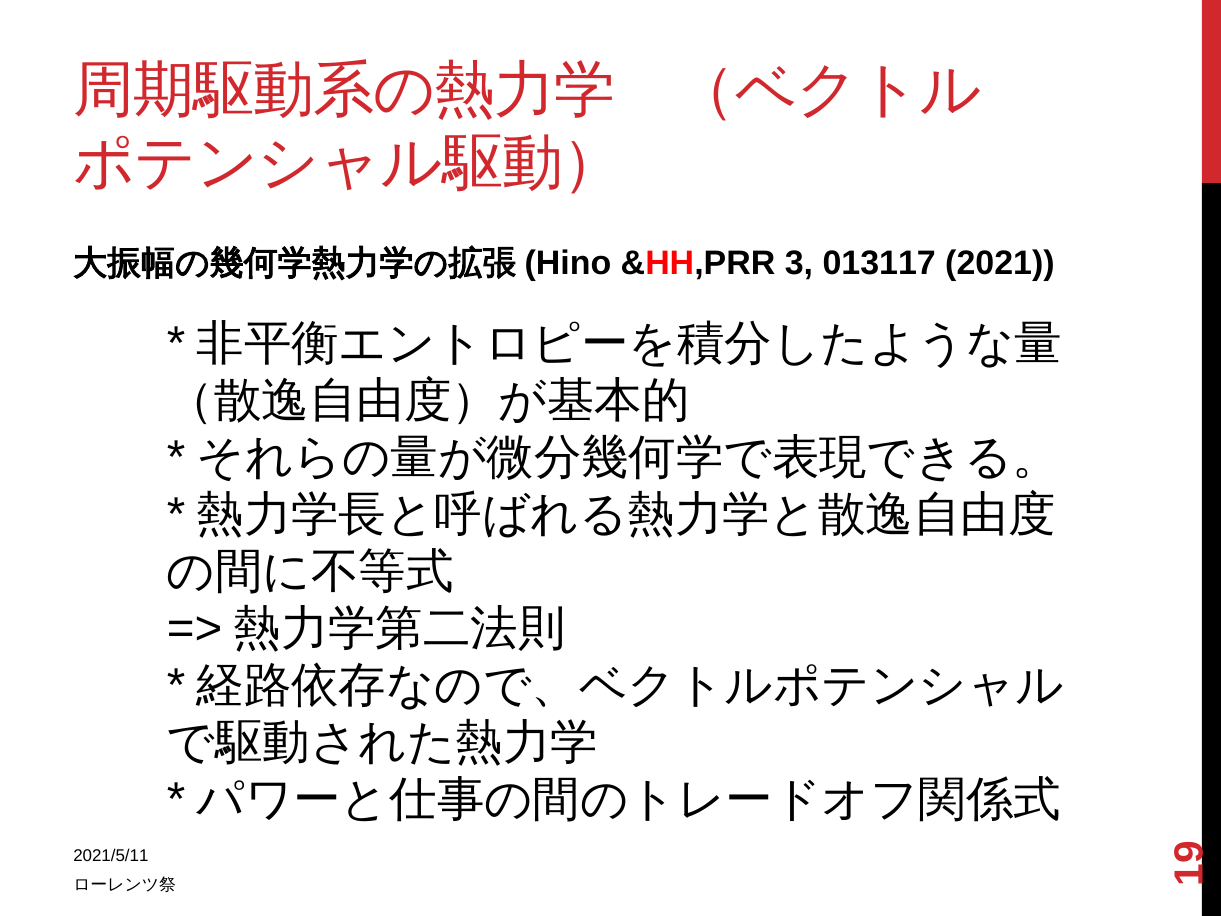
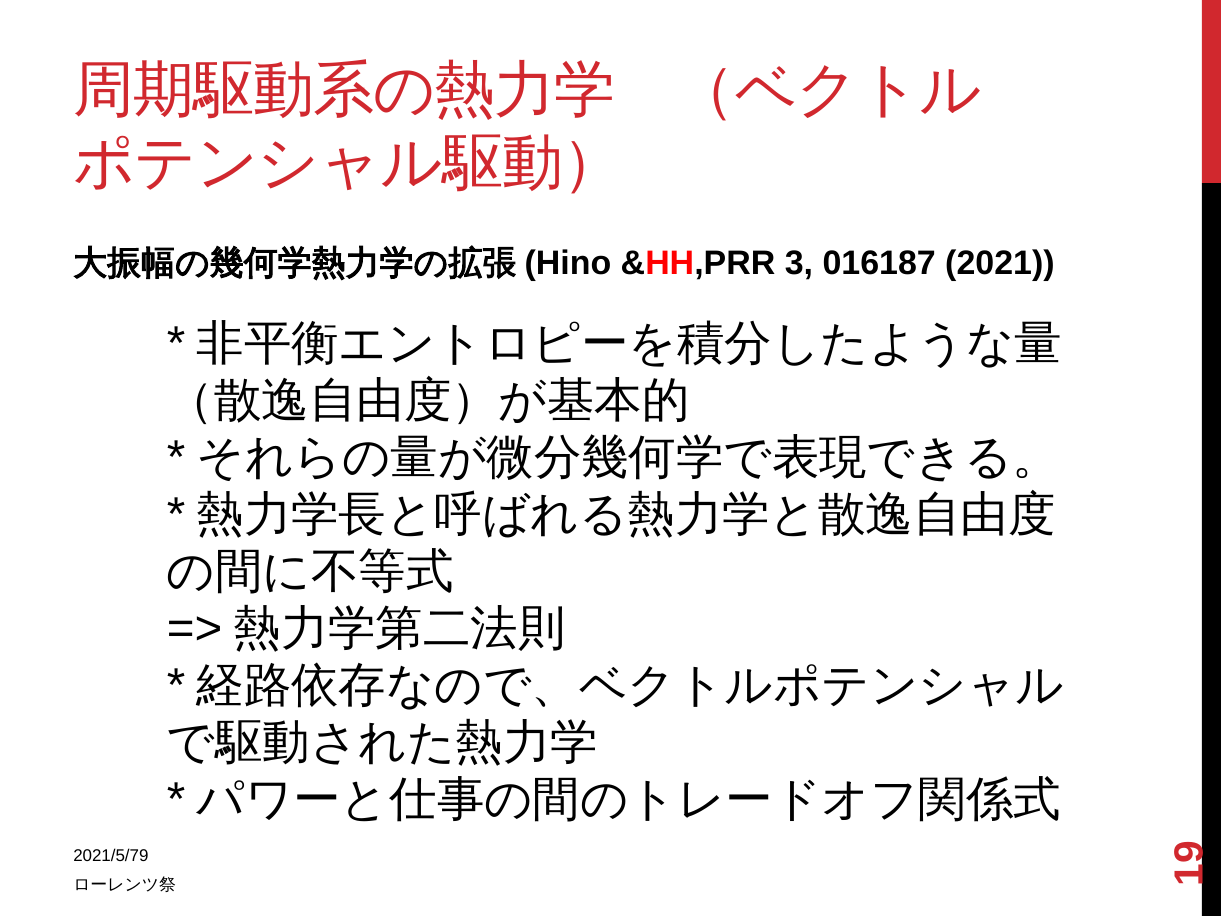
013117: 013117 -> 016187
2021/5/11: 2021/5/11 -> 2021/5/79
